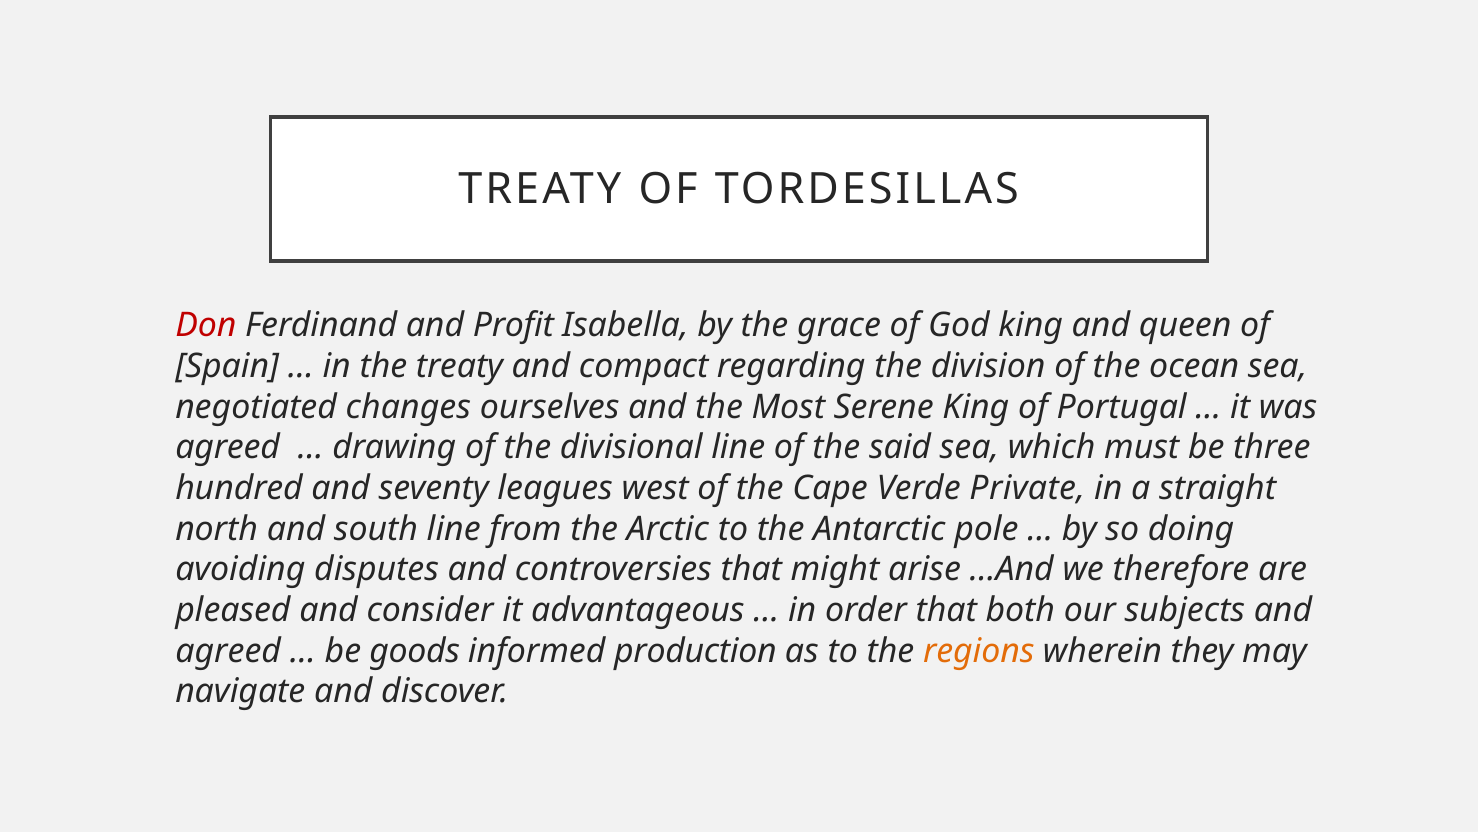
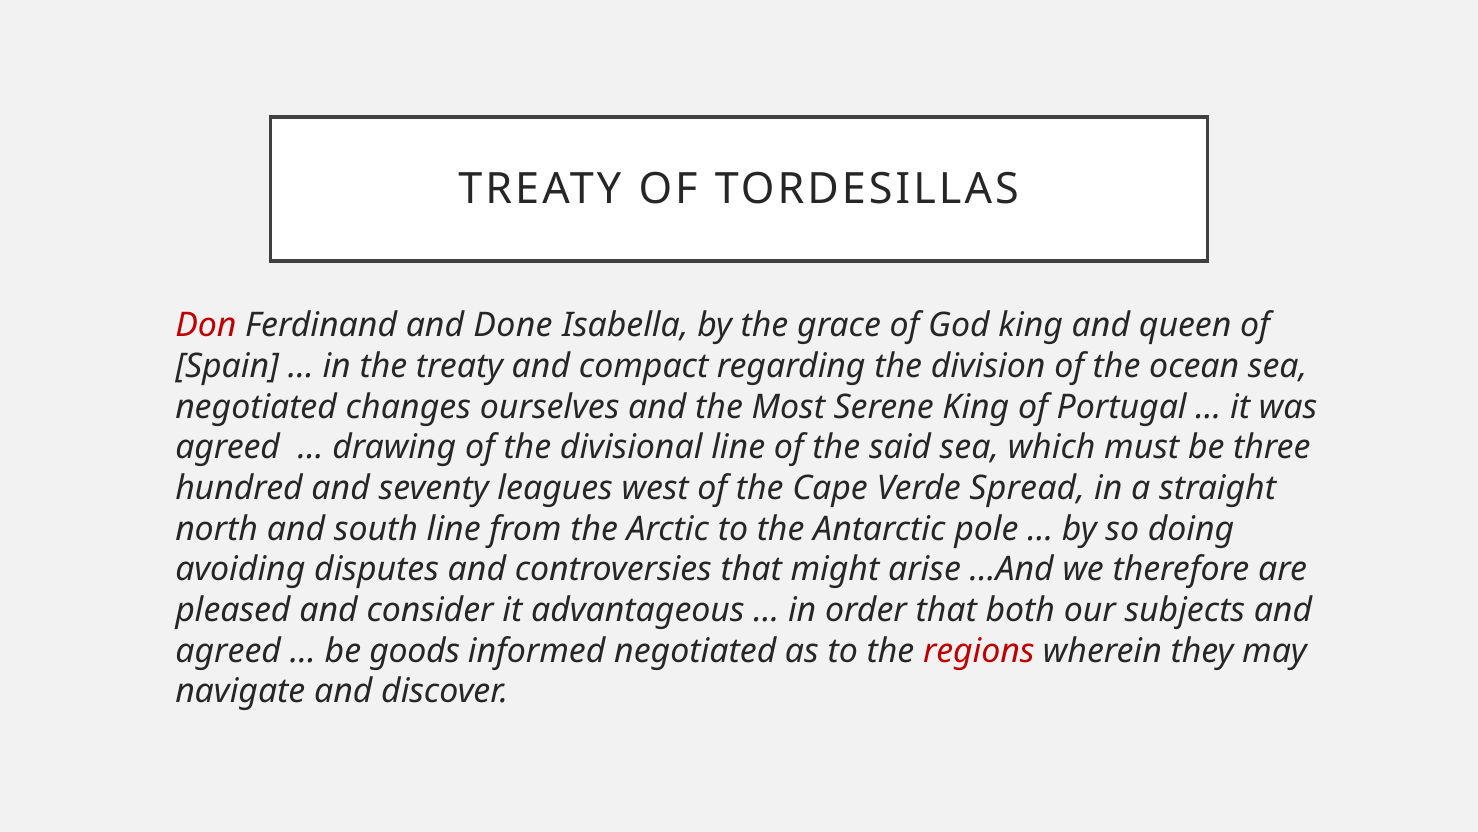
Profit: Profit -> Done
Private: Private -> Spread
informed production: production -> negotiated
regions colour: orange -> red
